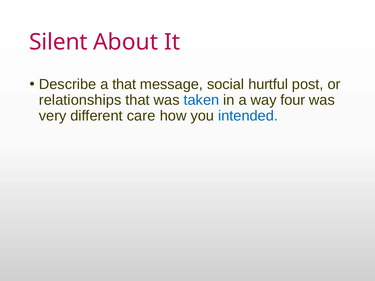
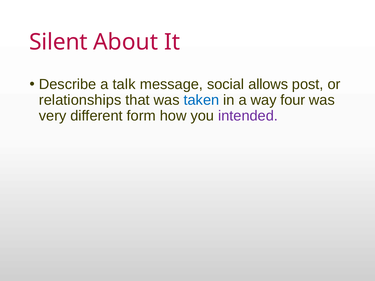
a that: that -> talk
hurtful: hurtful -> allows
care: care -> form
intended colour: blue -> purple
